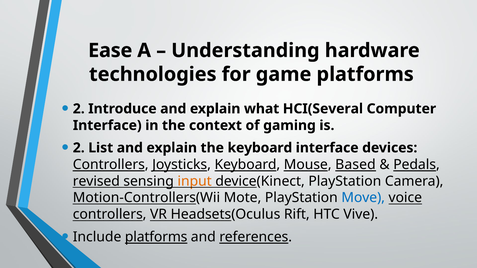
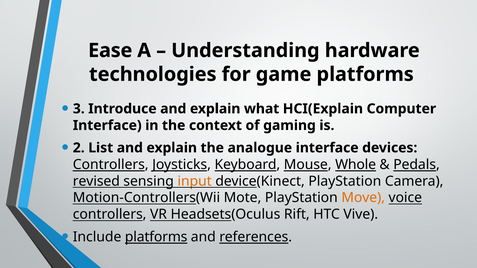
2 at (79, 109): 2 -> 3
HCI(Several: HCI(Several -> HCI(Explain
the keyboard: keyboard -> analogue
Based: Based -> Whole
Move colour: blue -> orange
